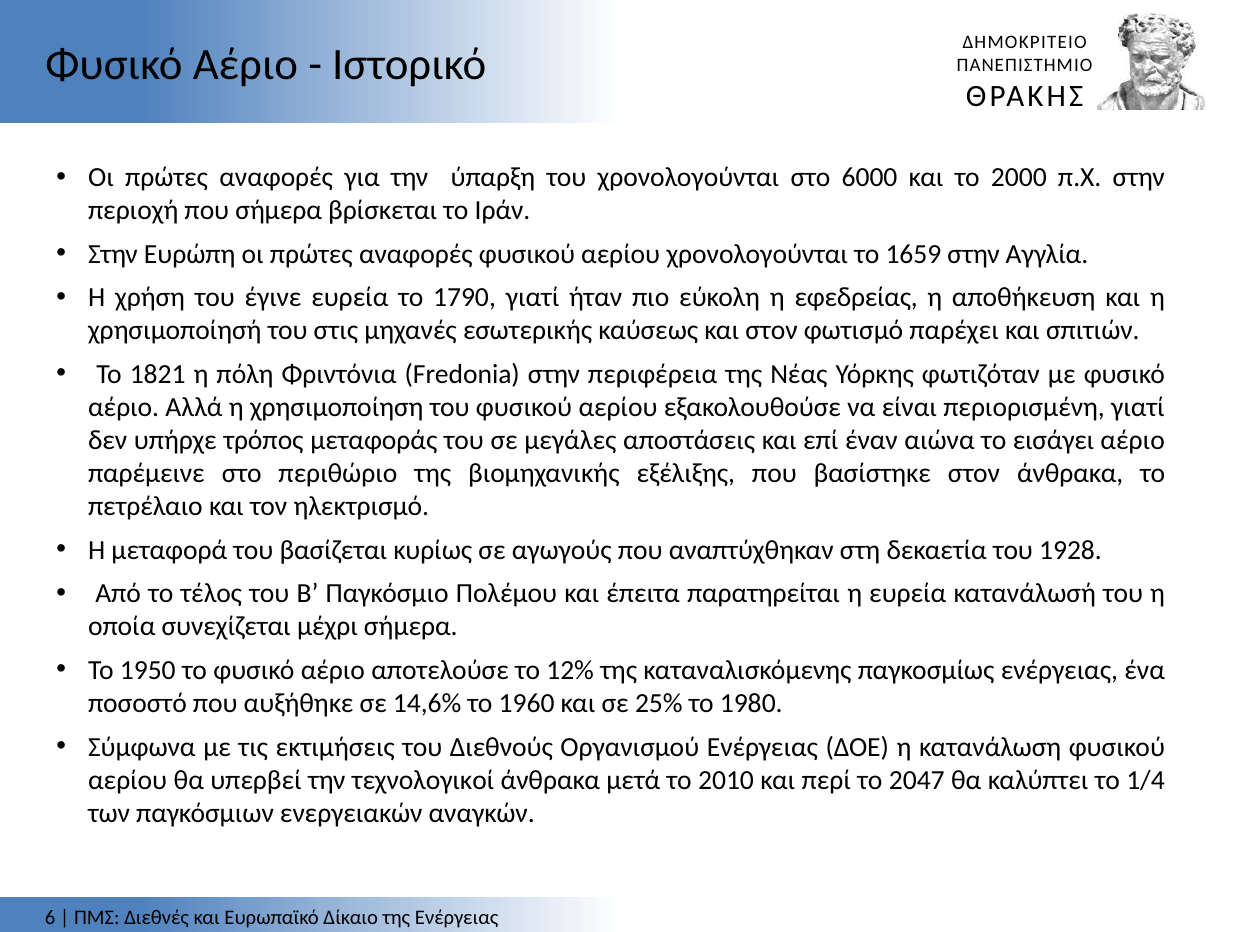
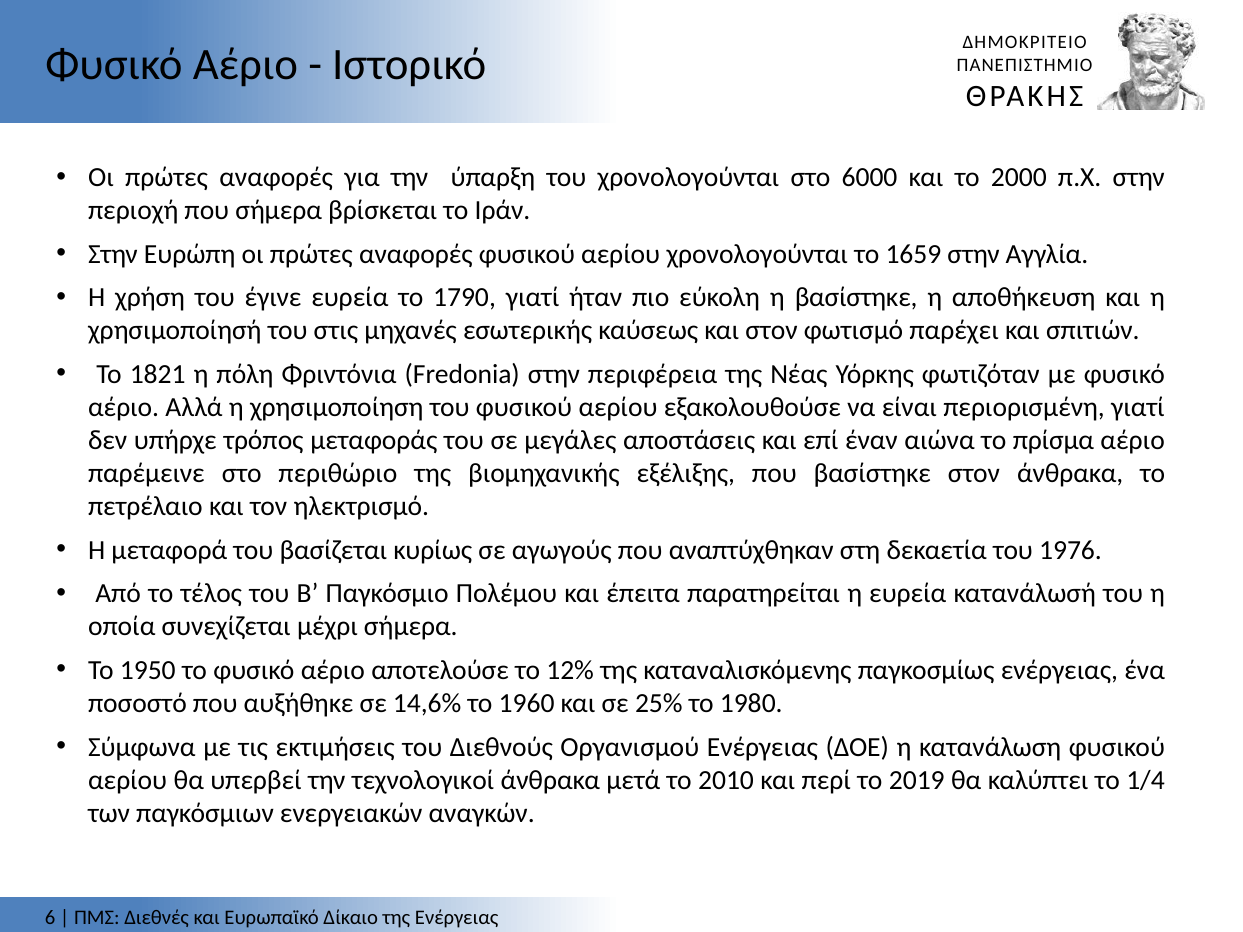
η εφεδρείας: εφεδρείας -> βασίστηκε
εισάγει: εισάγει -> πρίσμα
1928: 1928 -> 1976
2047: 2047 -> 2019
